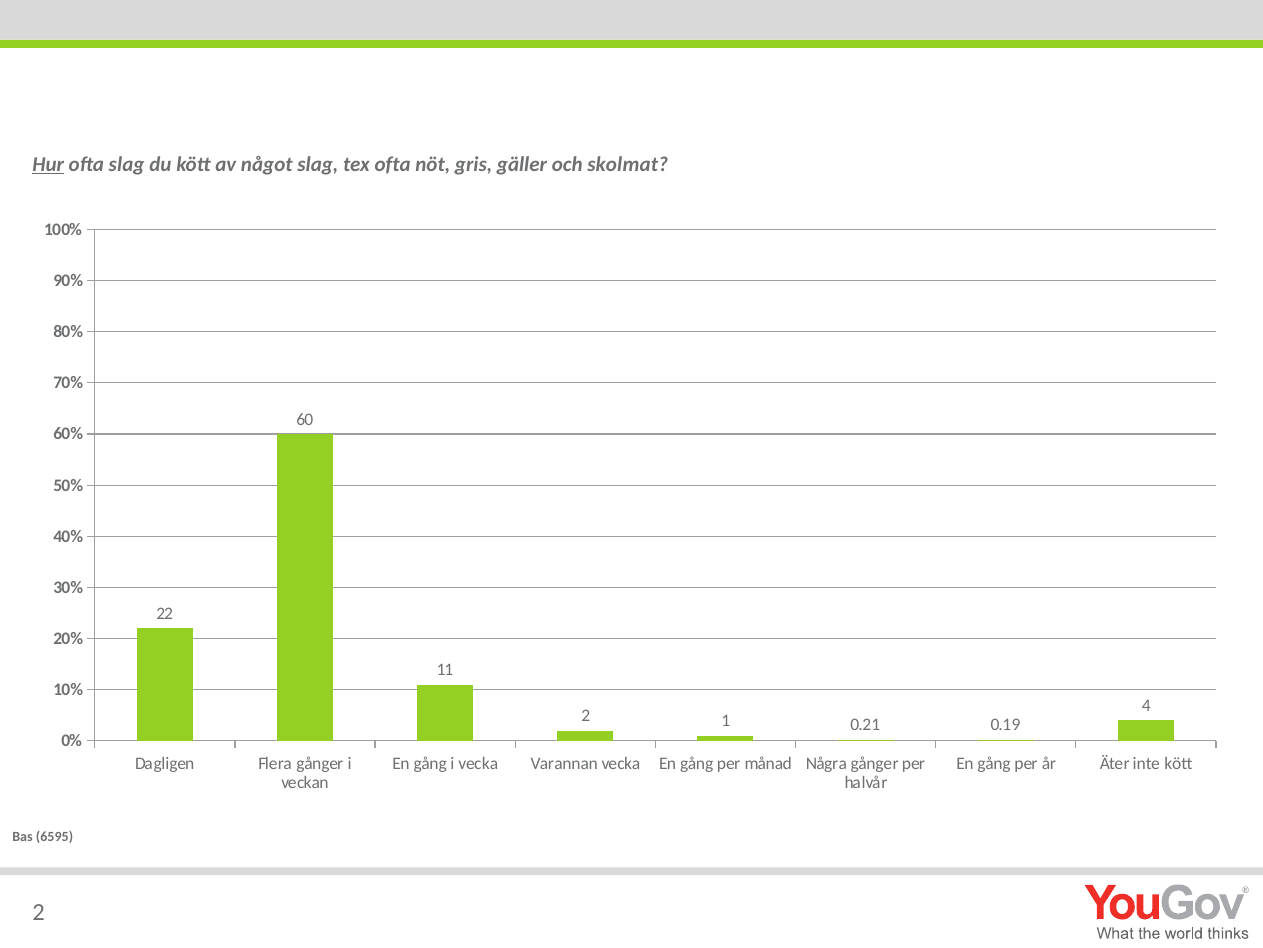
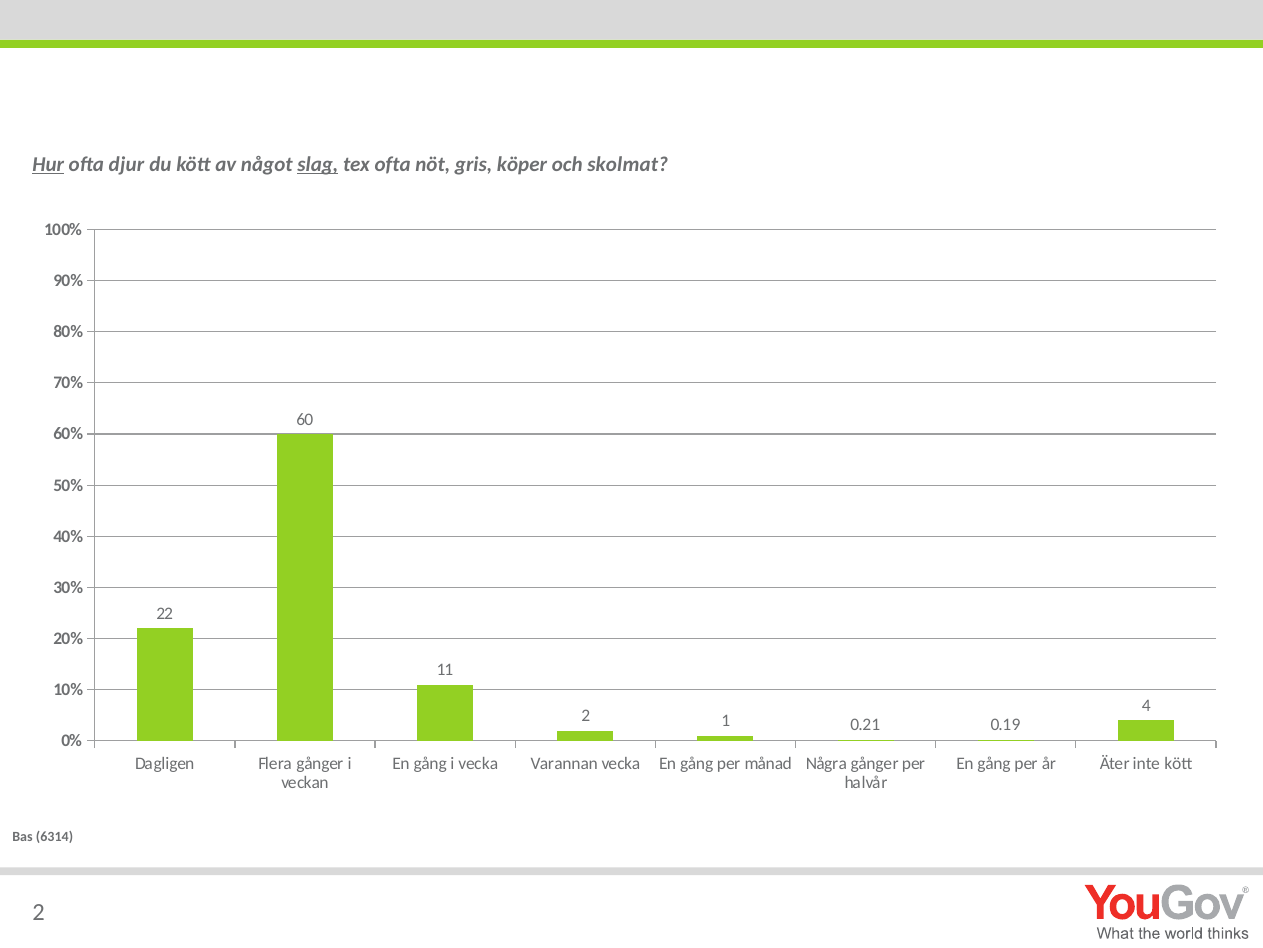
ofta slag: slag -> djur
slag at (318, 165) underline: none -> present
gäller: gäller -> köper
6595: 6595 -> 6314
